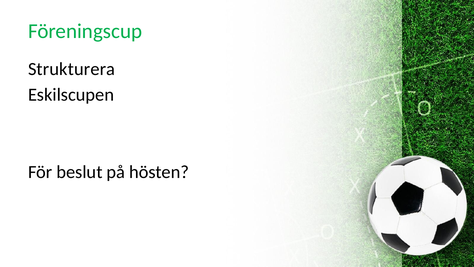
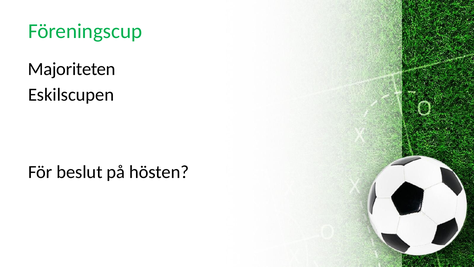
Strukturera: Strukturera -> Majoriteten
